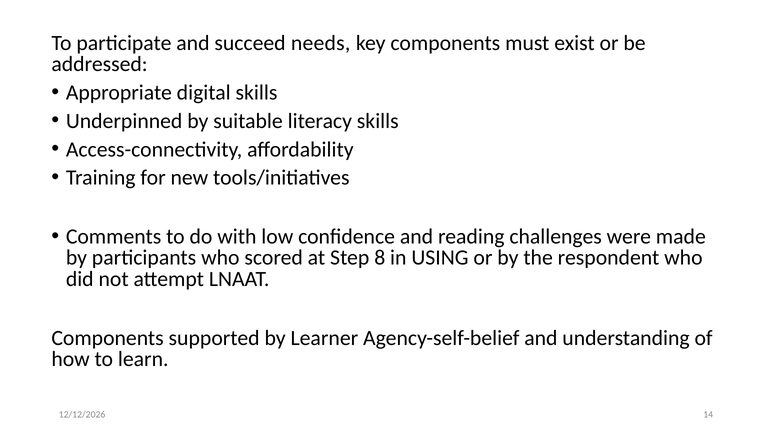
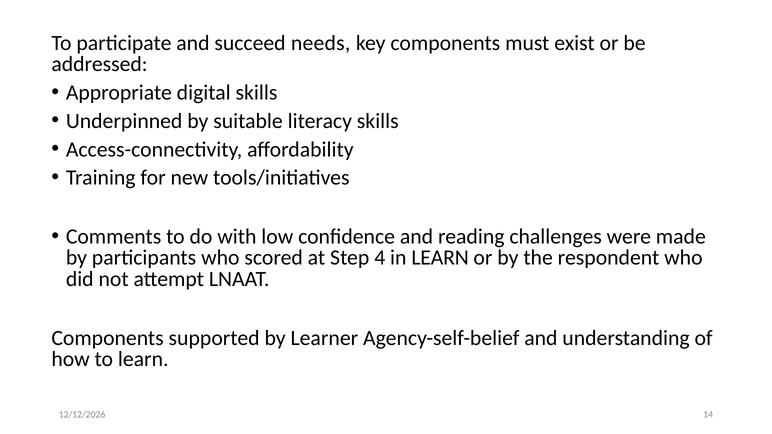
8: 8 -> 4
in USING: USING -> LEARN
